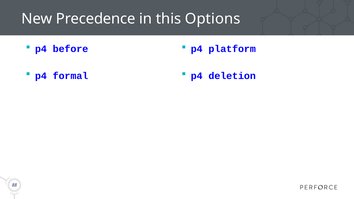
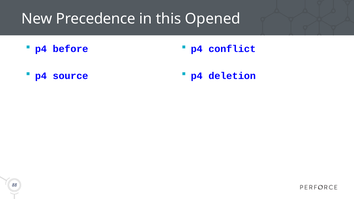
Options: Options -> Opened
platform: platform -> conflict
formal: formal -> source
